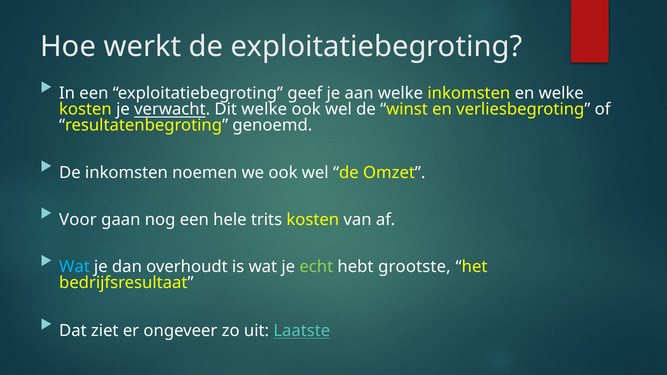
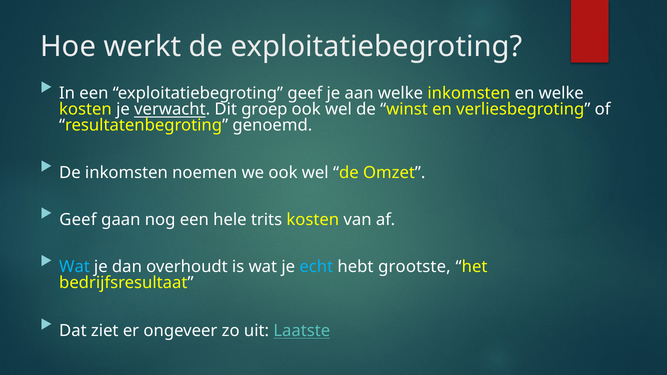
Dit welke: welke -> groep
Voor at (78, 220): Voor -> Geef
echt colour: light green -> light blue
